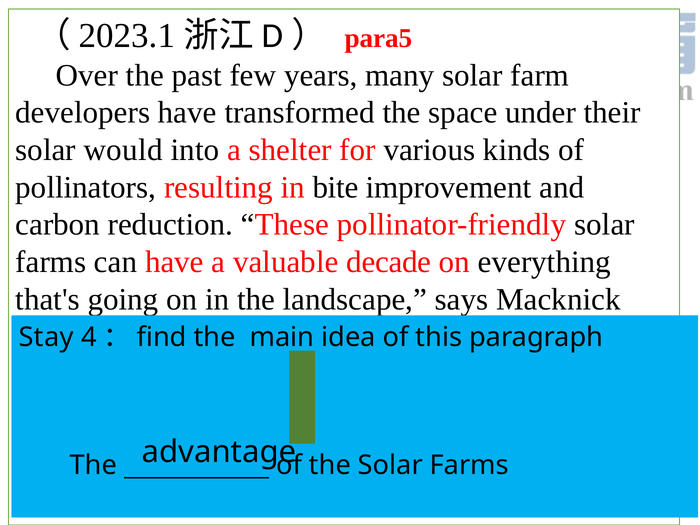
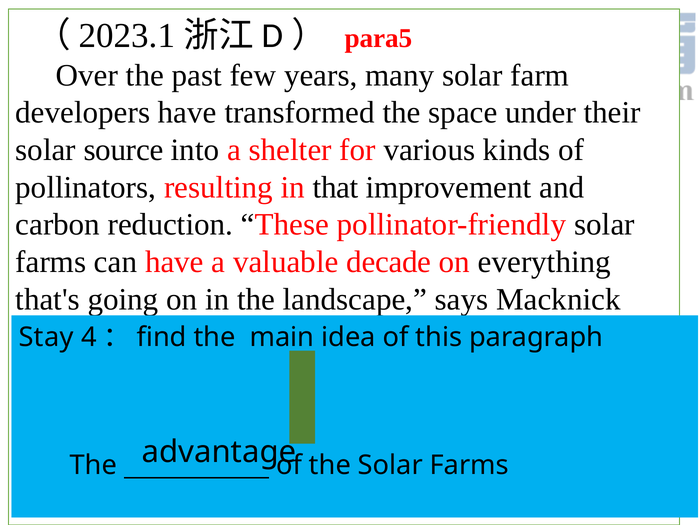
would: would -> source
bite: bite -> that
